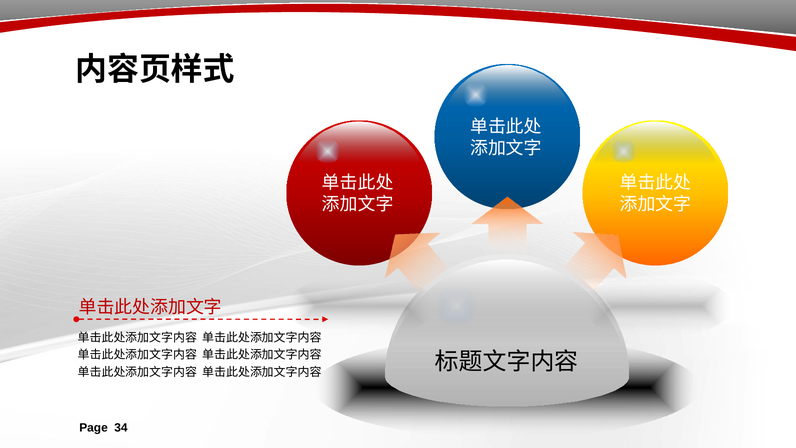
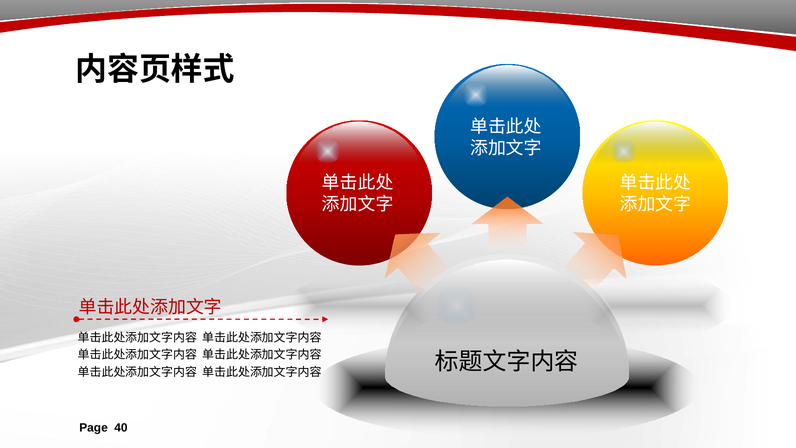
34: 34 -> 40
